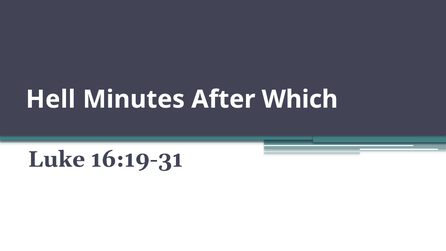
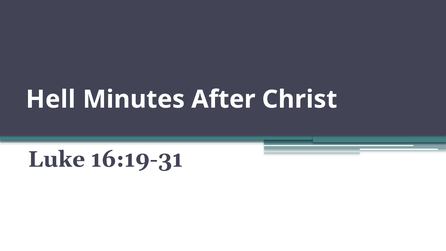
Which: Which -> Christ
